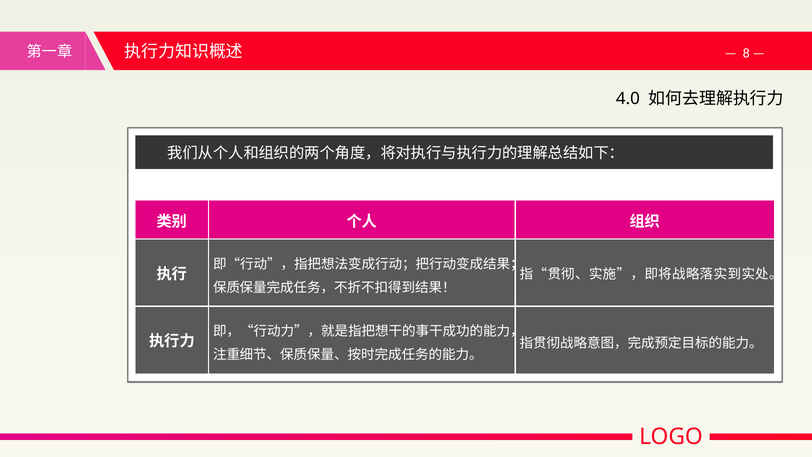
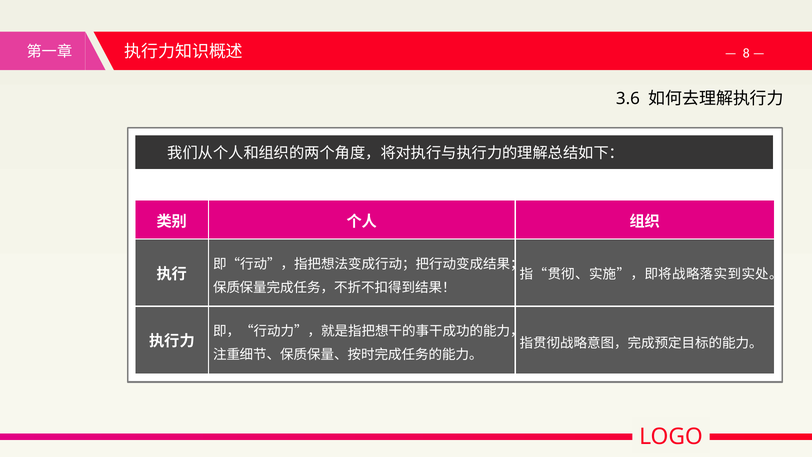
4.0: 4.0 -> 3.6
